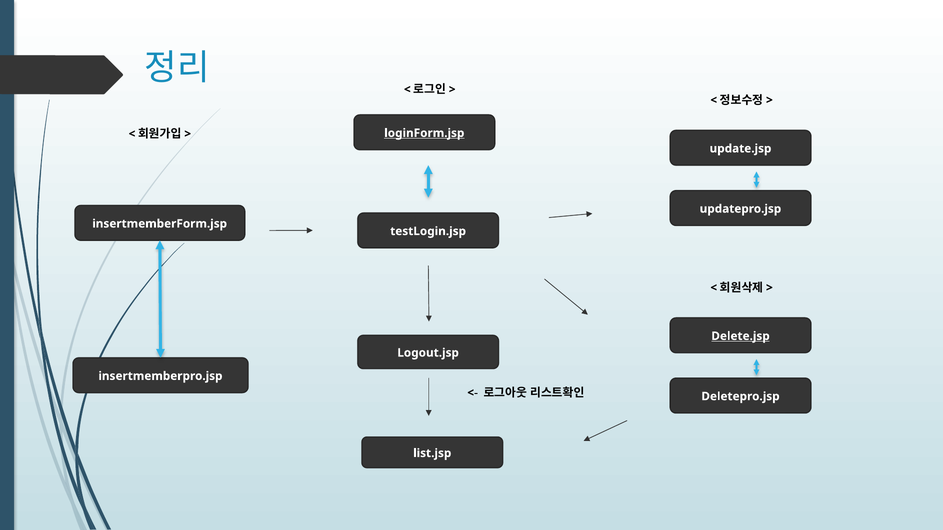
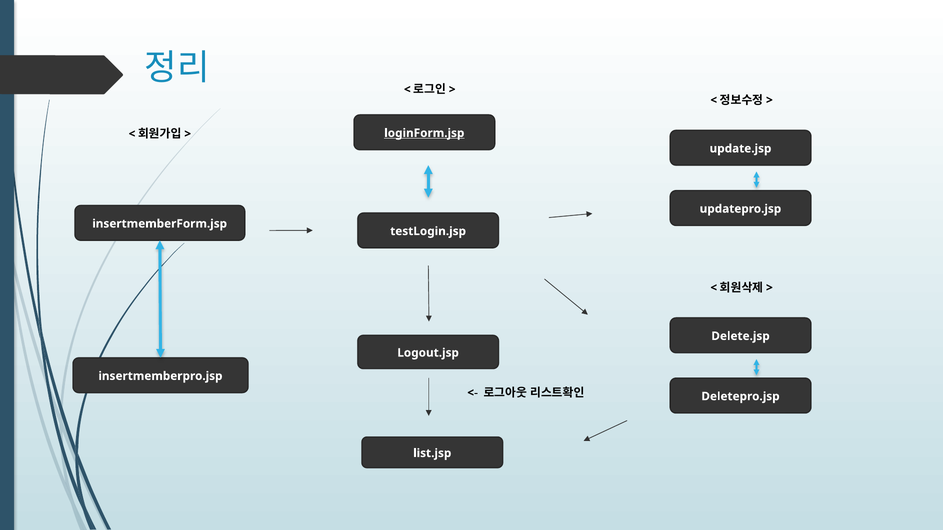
Delete.jsp underline: present -> none
